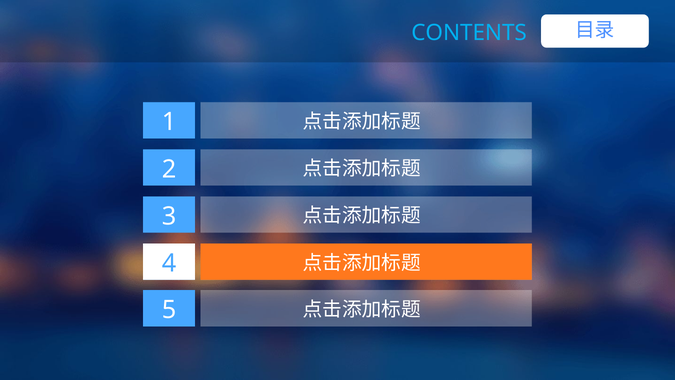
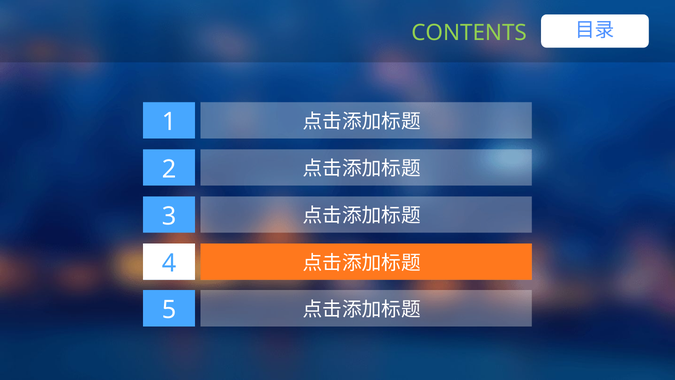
CONTENTS colour: light blue -> light green
